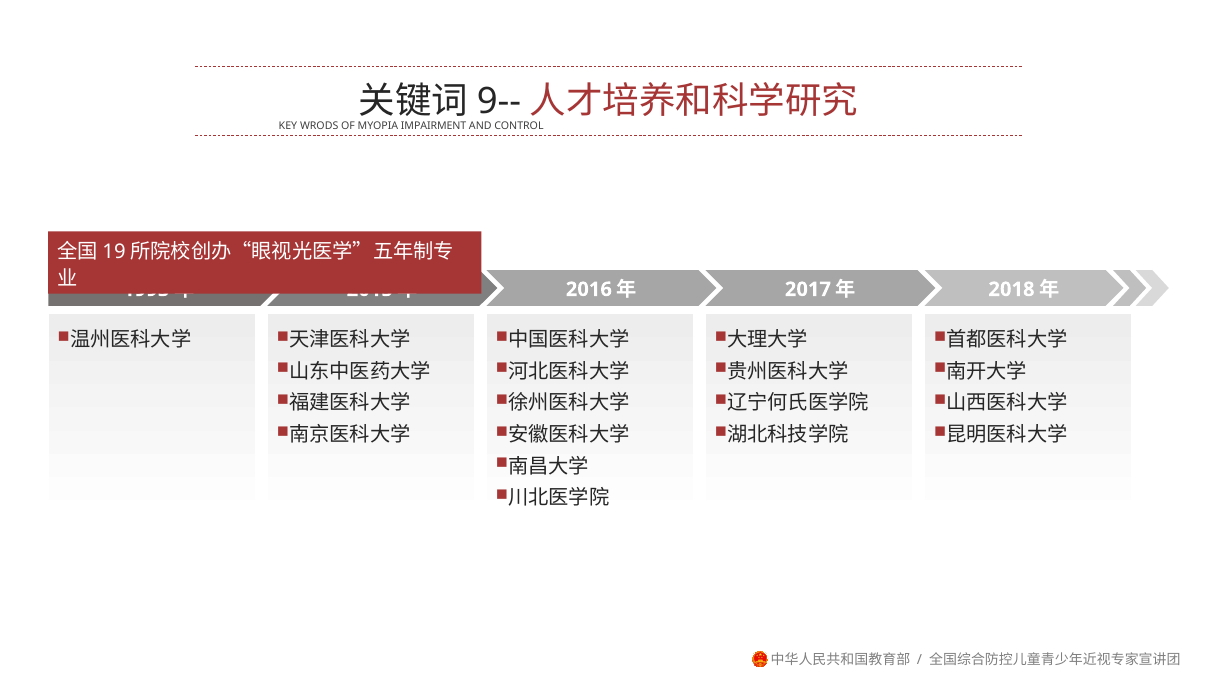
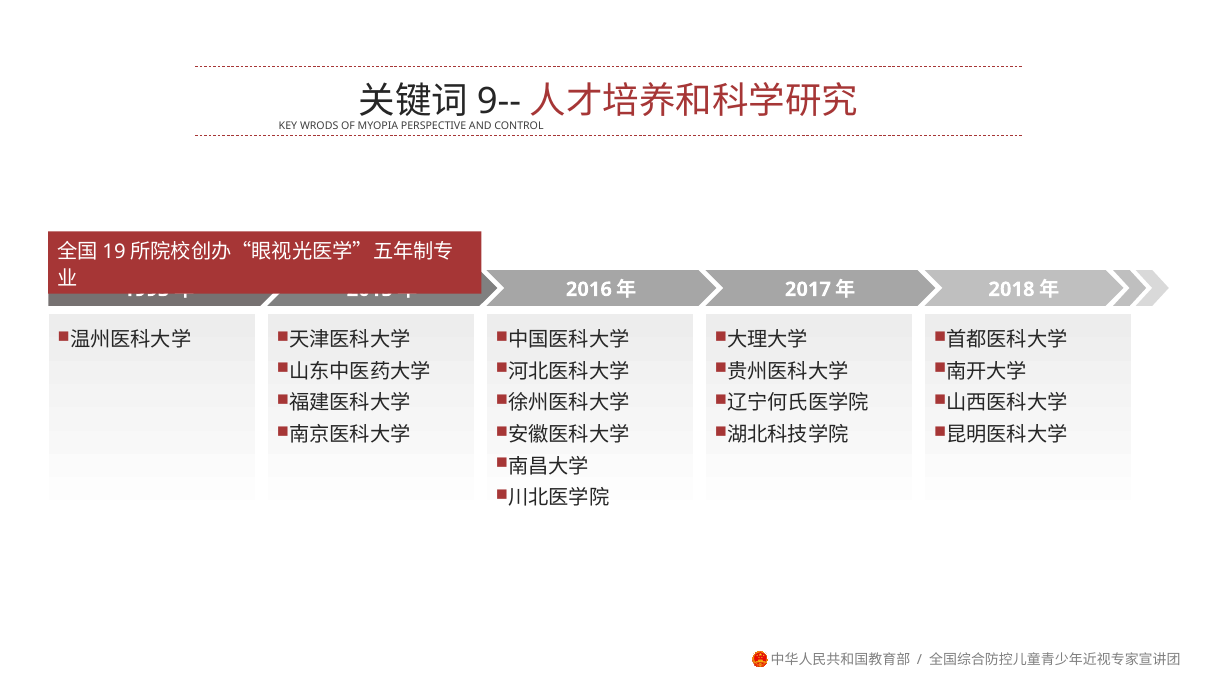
IMPAIRMENT: IMPAIRMENT -> PERSPECTIVE
